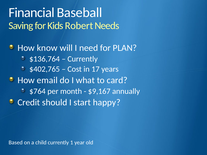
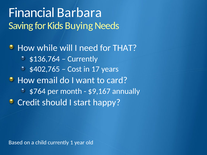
Baseball: Baseball -> Barbara
Robert: Robert -> Buying
know: know -> while
PLAN: PLAN -> THAT
what: what -> want
